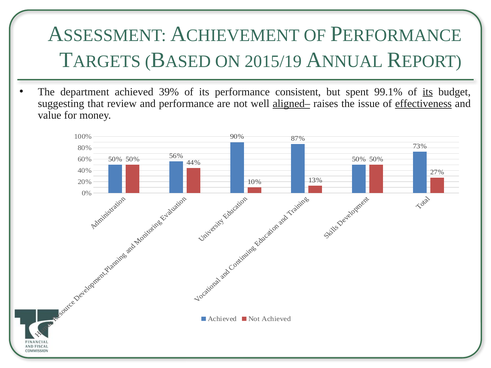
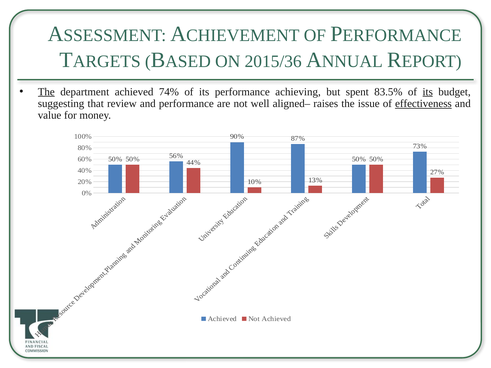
2015/19: 2015/19 -> 2015/36
The at (46, 92) underline: none -> present
39%: 39% -> 74%
consistent: consistent -> achieving
99.1%: 99.1% -> 83.5%
aligned– underline: present -> none
